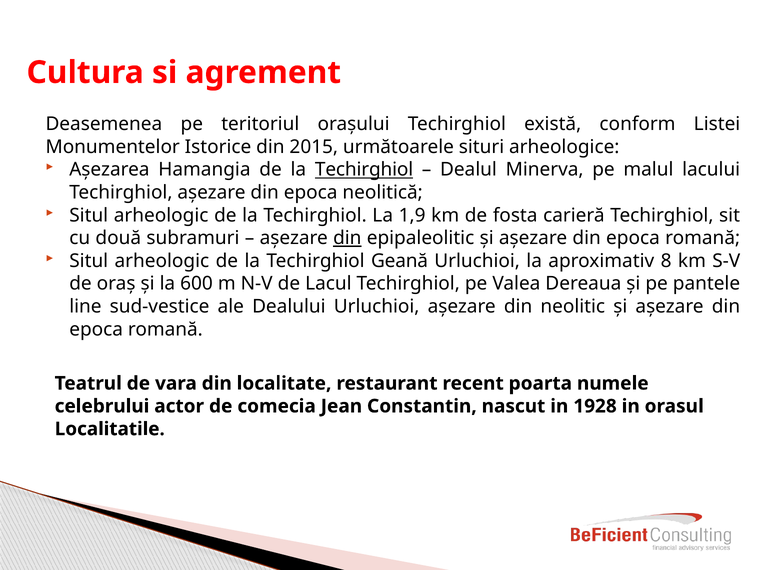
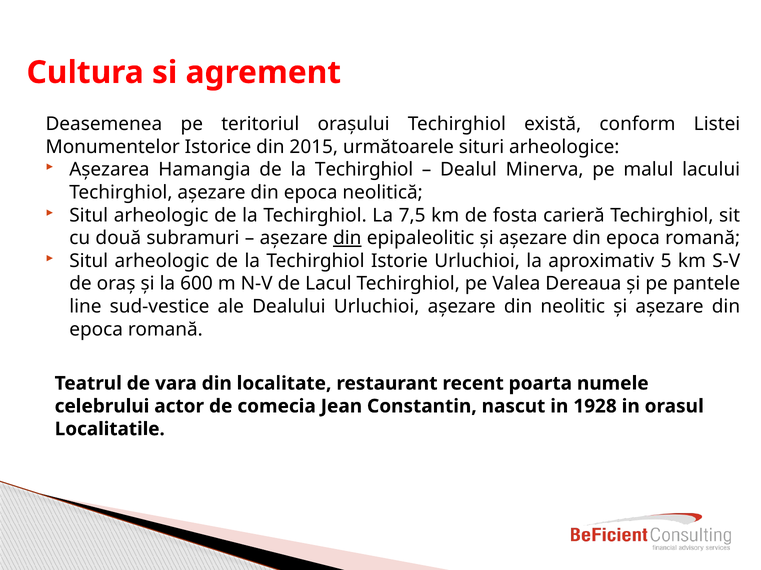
Techirghiol at (364, 170) underline: present -> none
1,9: 1,9 -> 7,5
Geană: Geană -> Istorie
8: 8 -> 5
